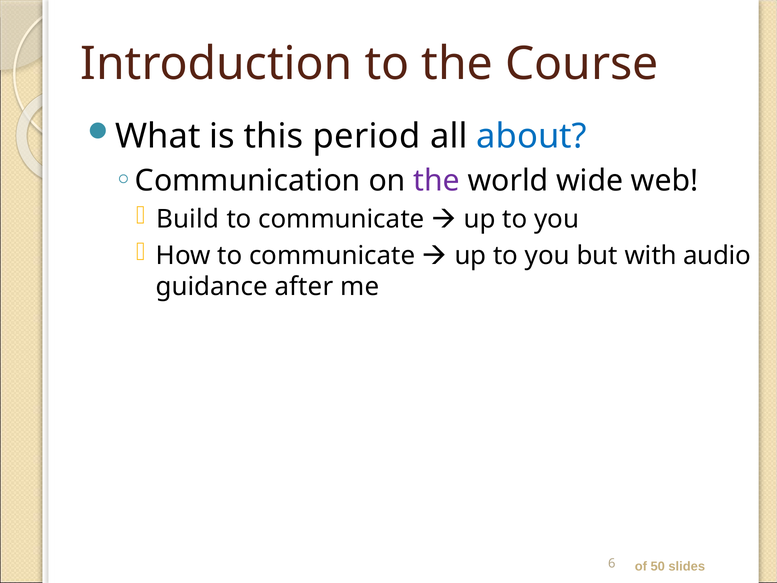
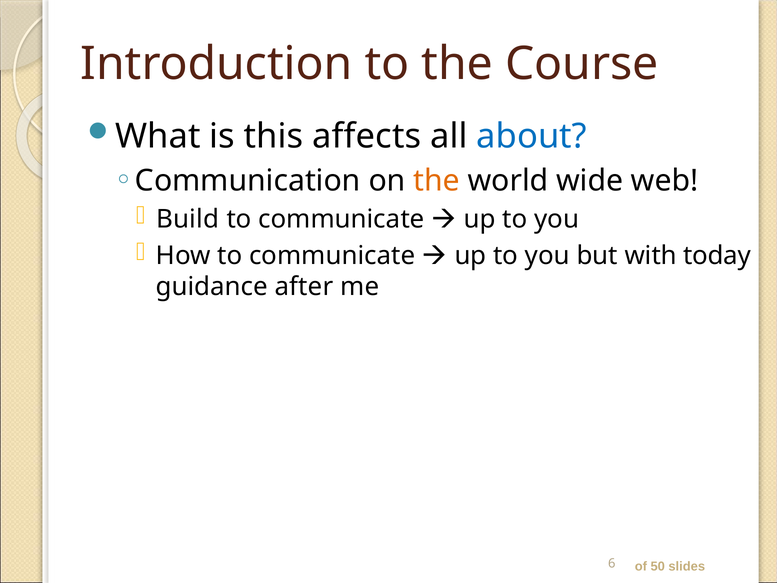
period: period -> affects
the at (436, 181) colour: purple -> orange
audio: audio -> today
